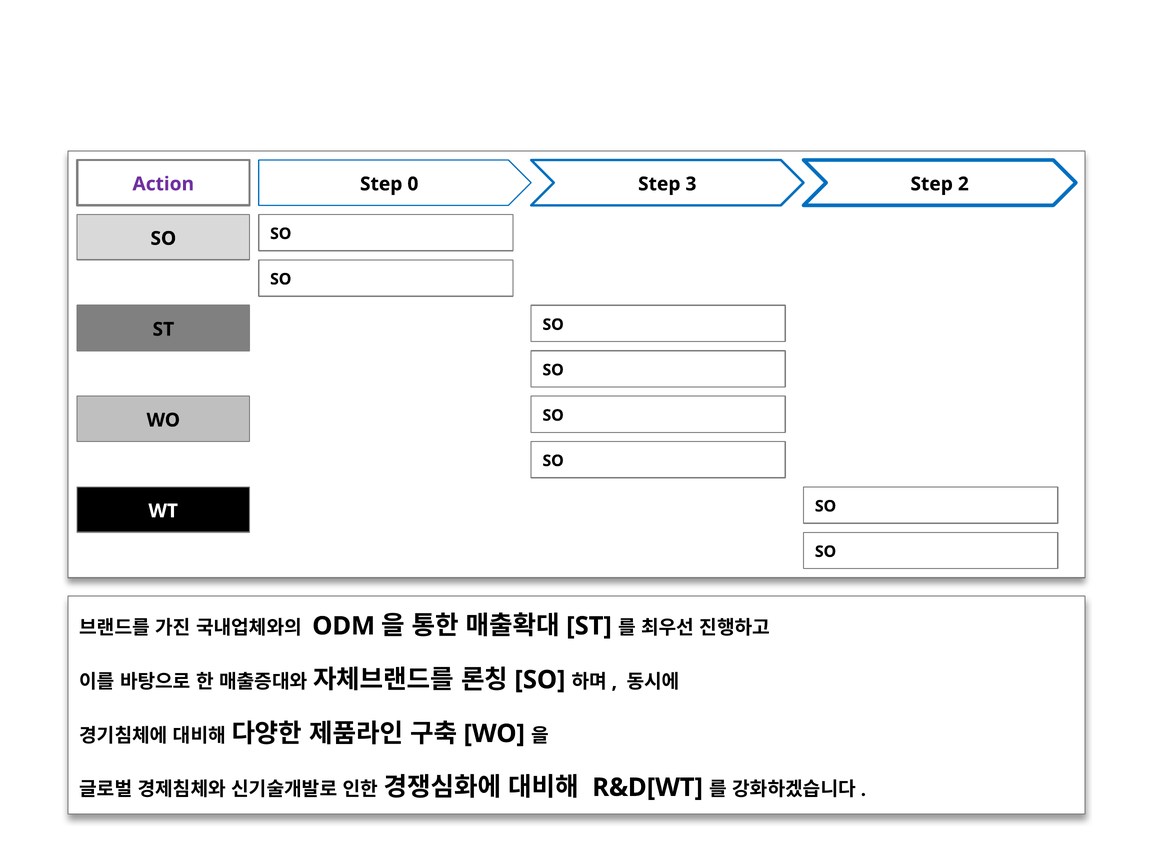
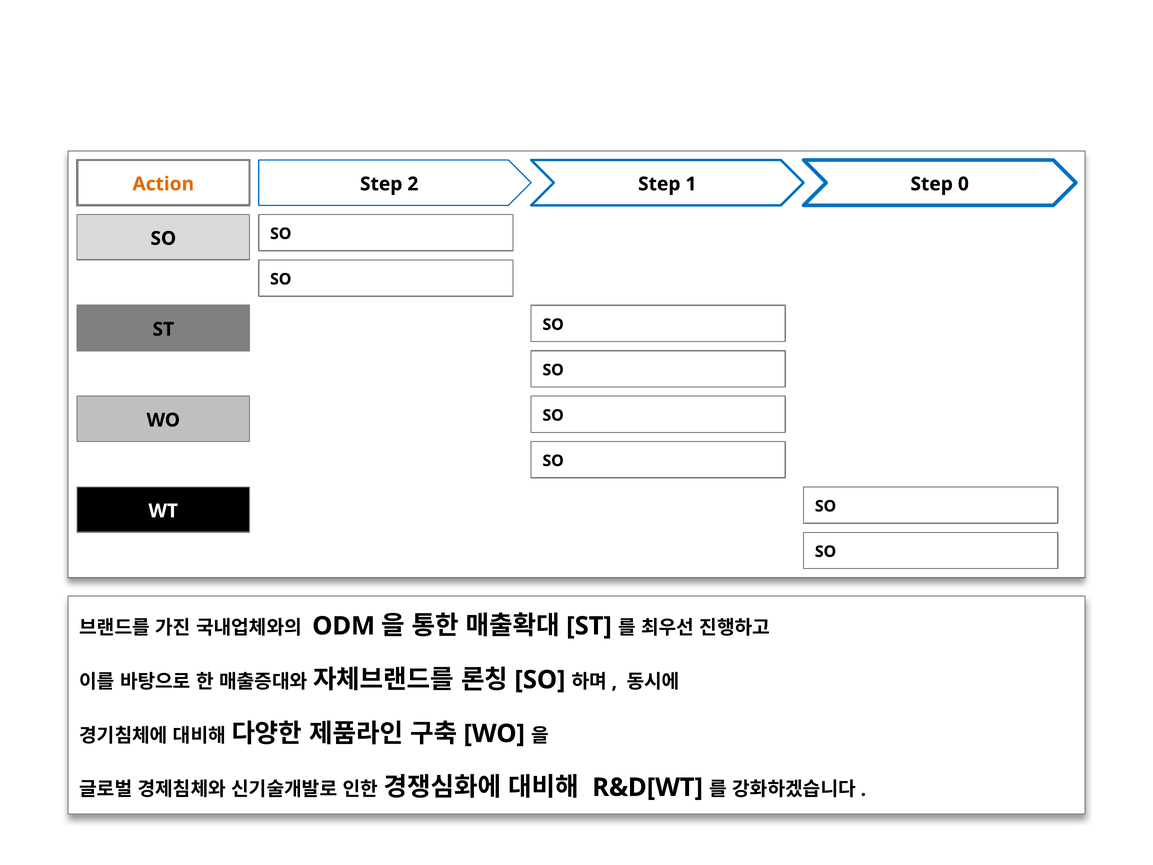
Action colour: purple -> orange
0: 0 -> 2
3: 3 -> 1
2: 2 -> 0
